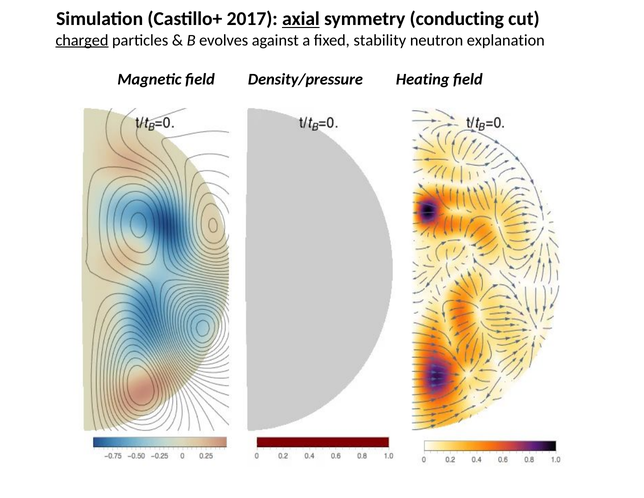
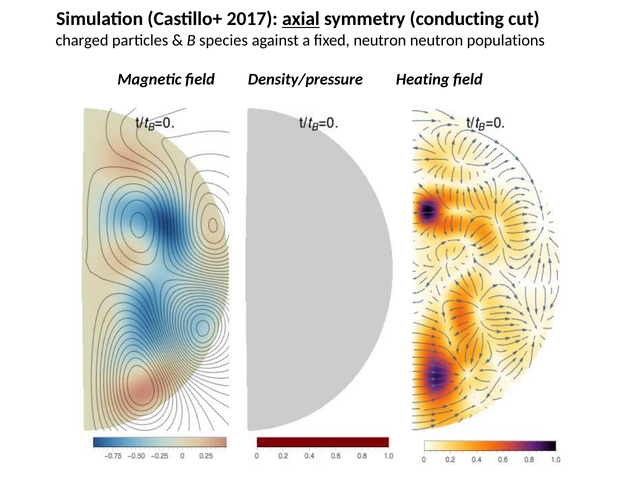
charged underline: present -> none
evolves: evolves -> species
fixed stability: stability -> neutron
explanation: explanation -> populations
